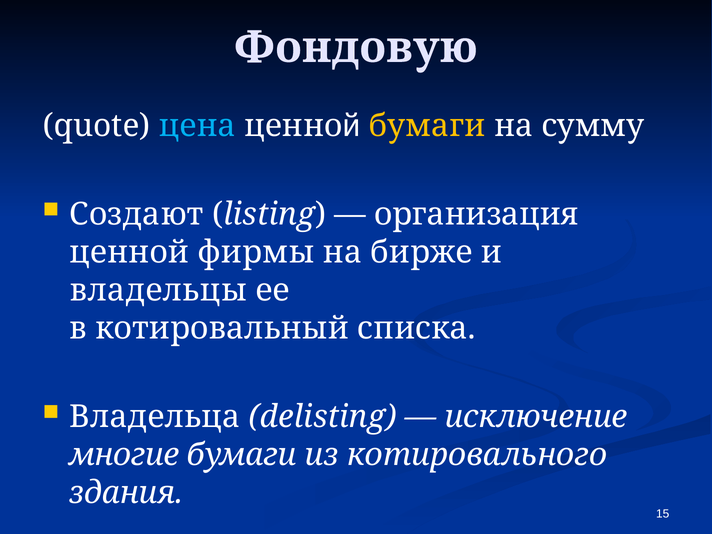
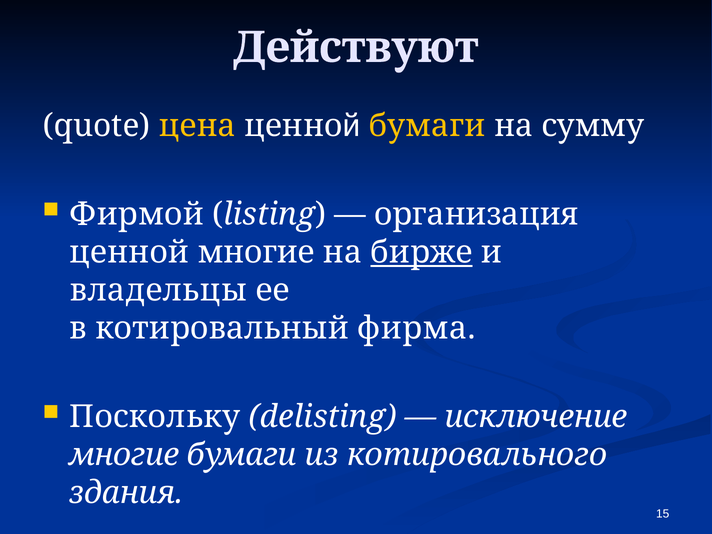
Фондовую: Фондовую -> Действуют
цена colour: light blue -> yellow
Создают: Создают -> Фирмой
ценной фирмы: фирмы -> многие
бирже underline: none -> present
списка: списка -> фирма
Владельца: Владельца -> Поскольку
